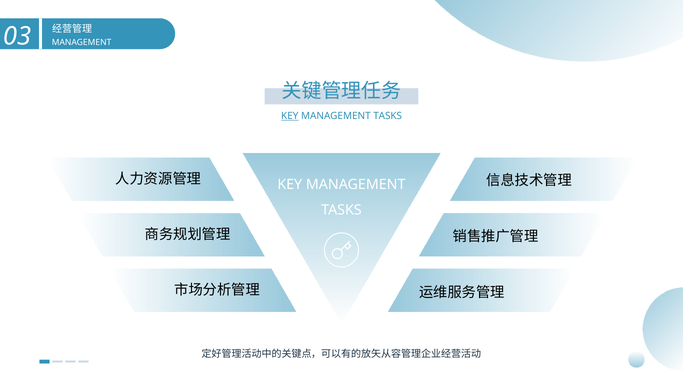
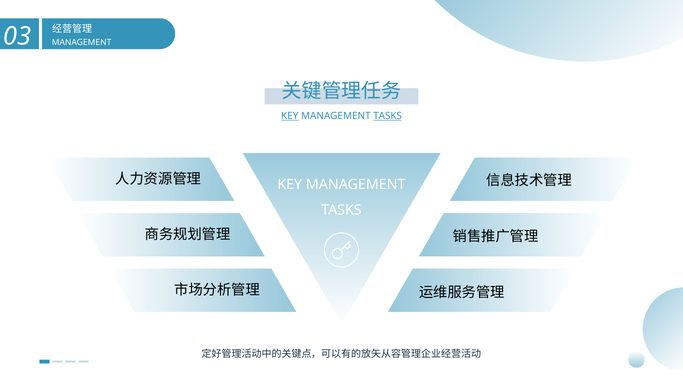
TASKS at (388, 116) underline: none -> present
